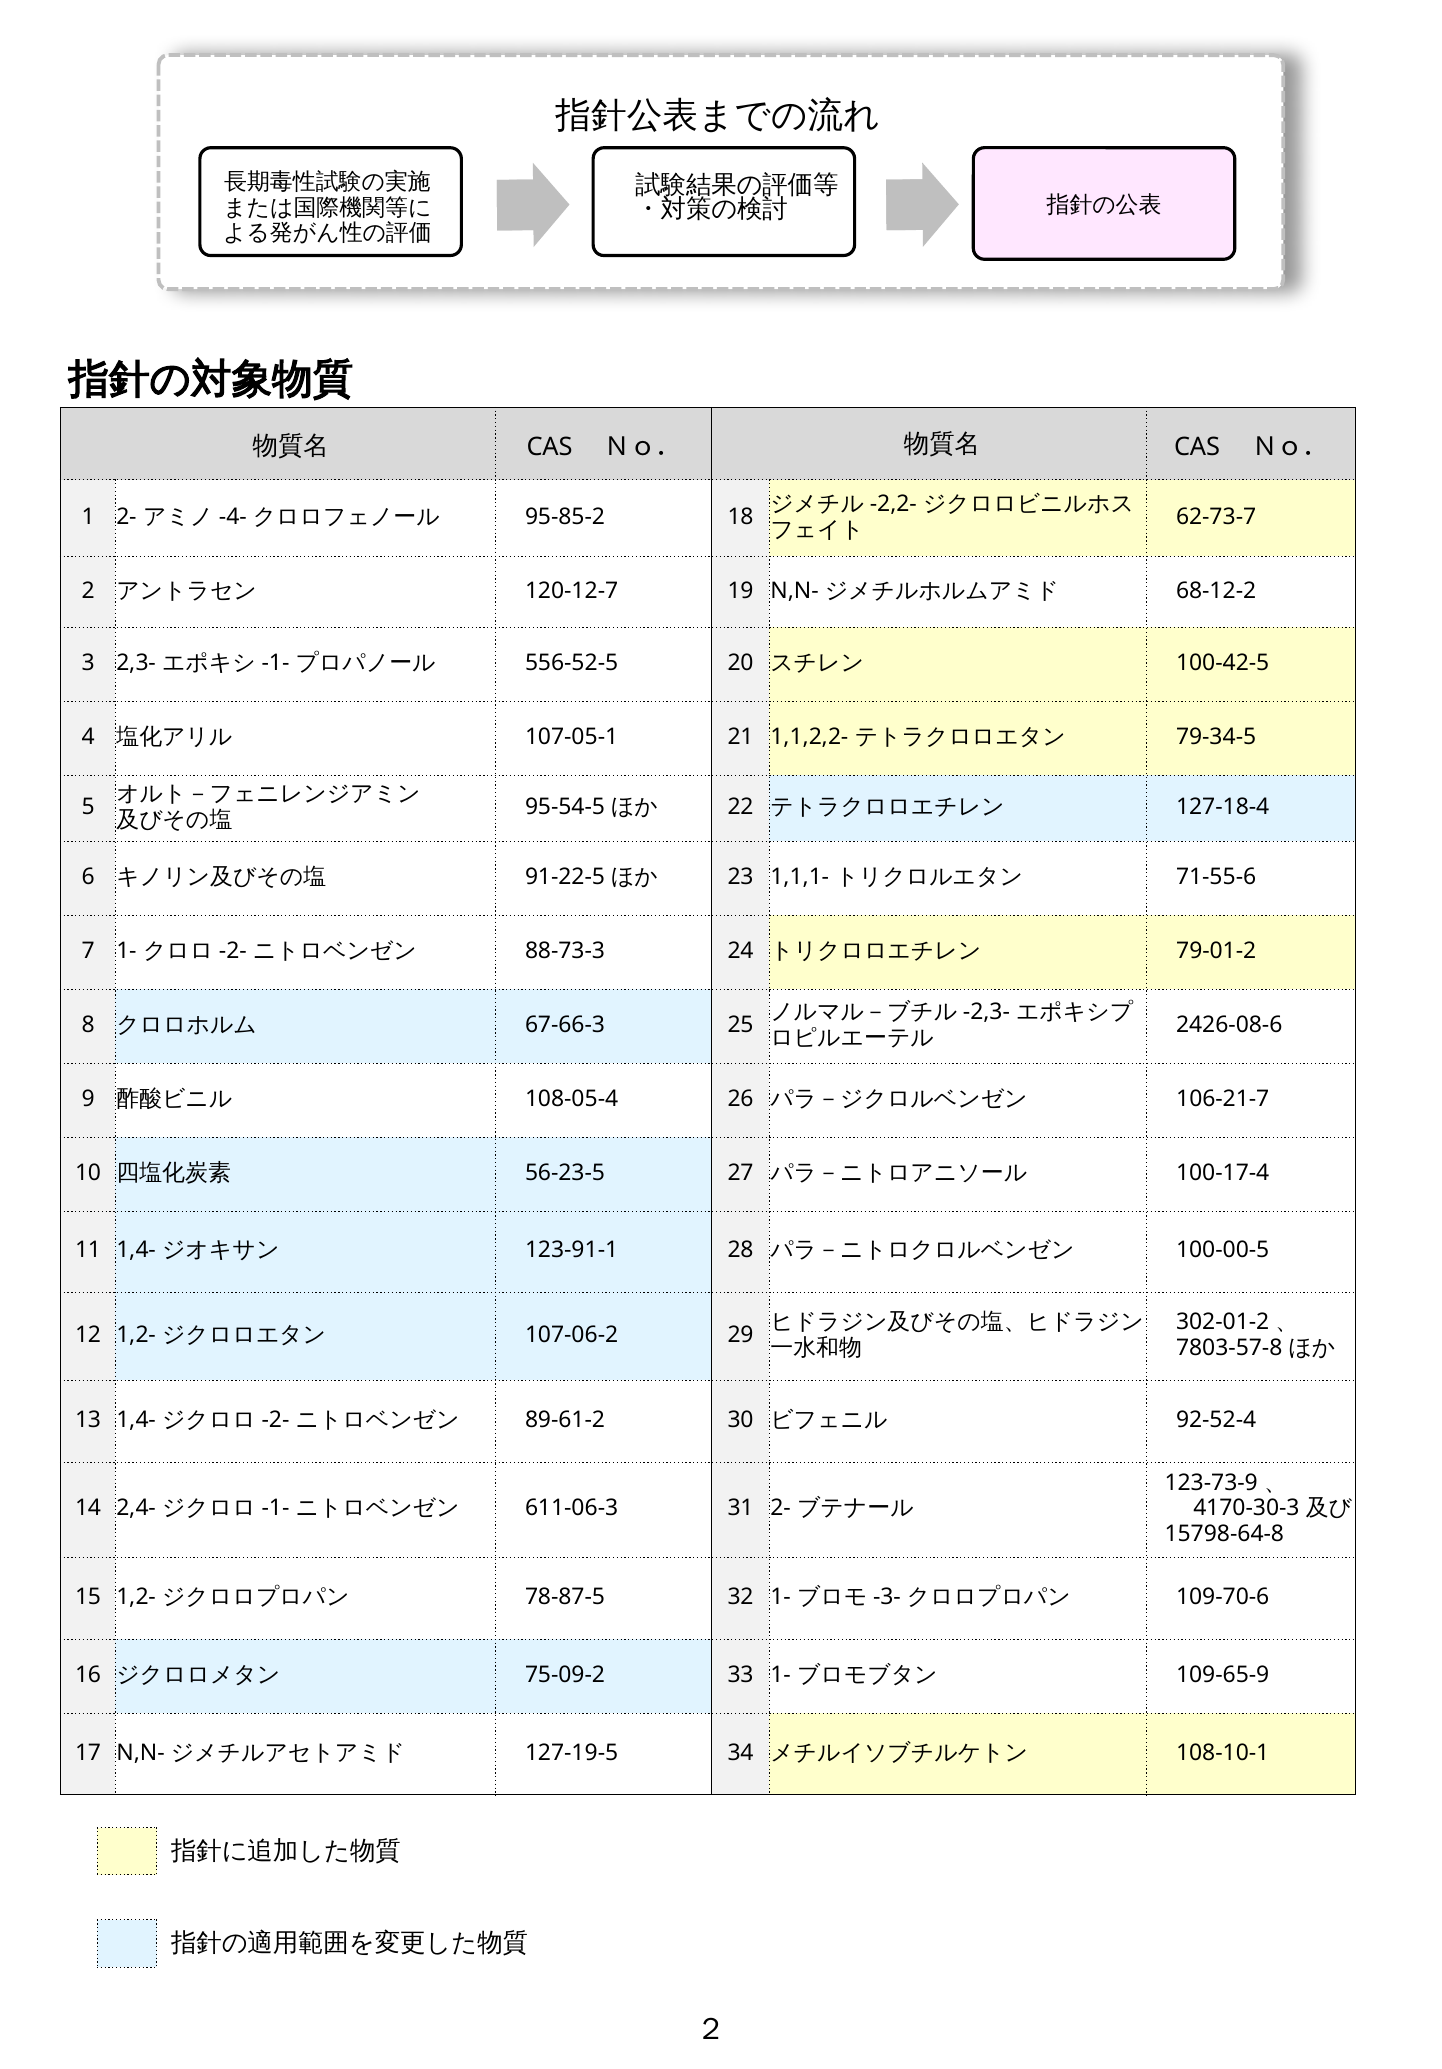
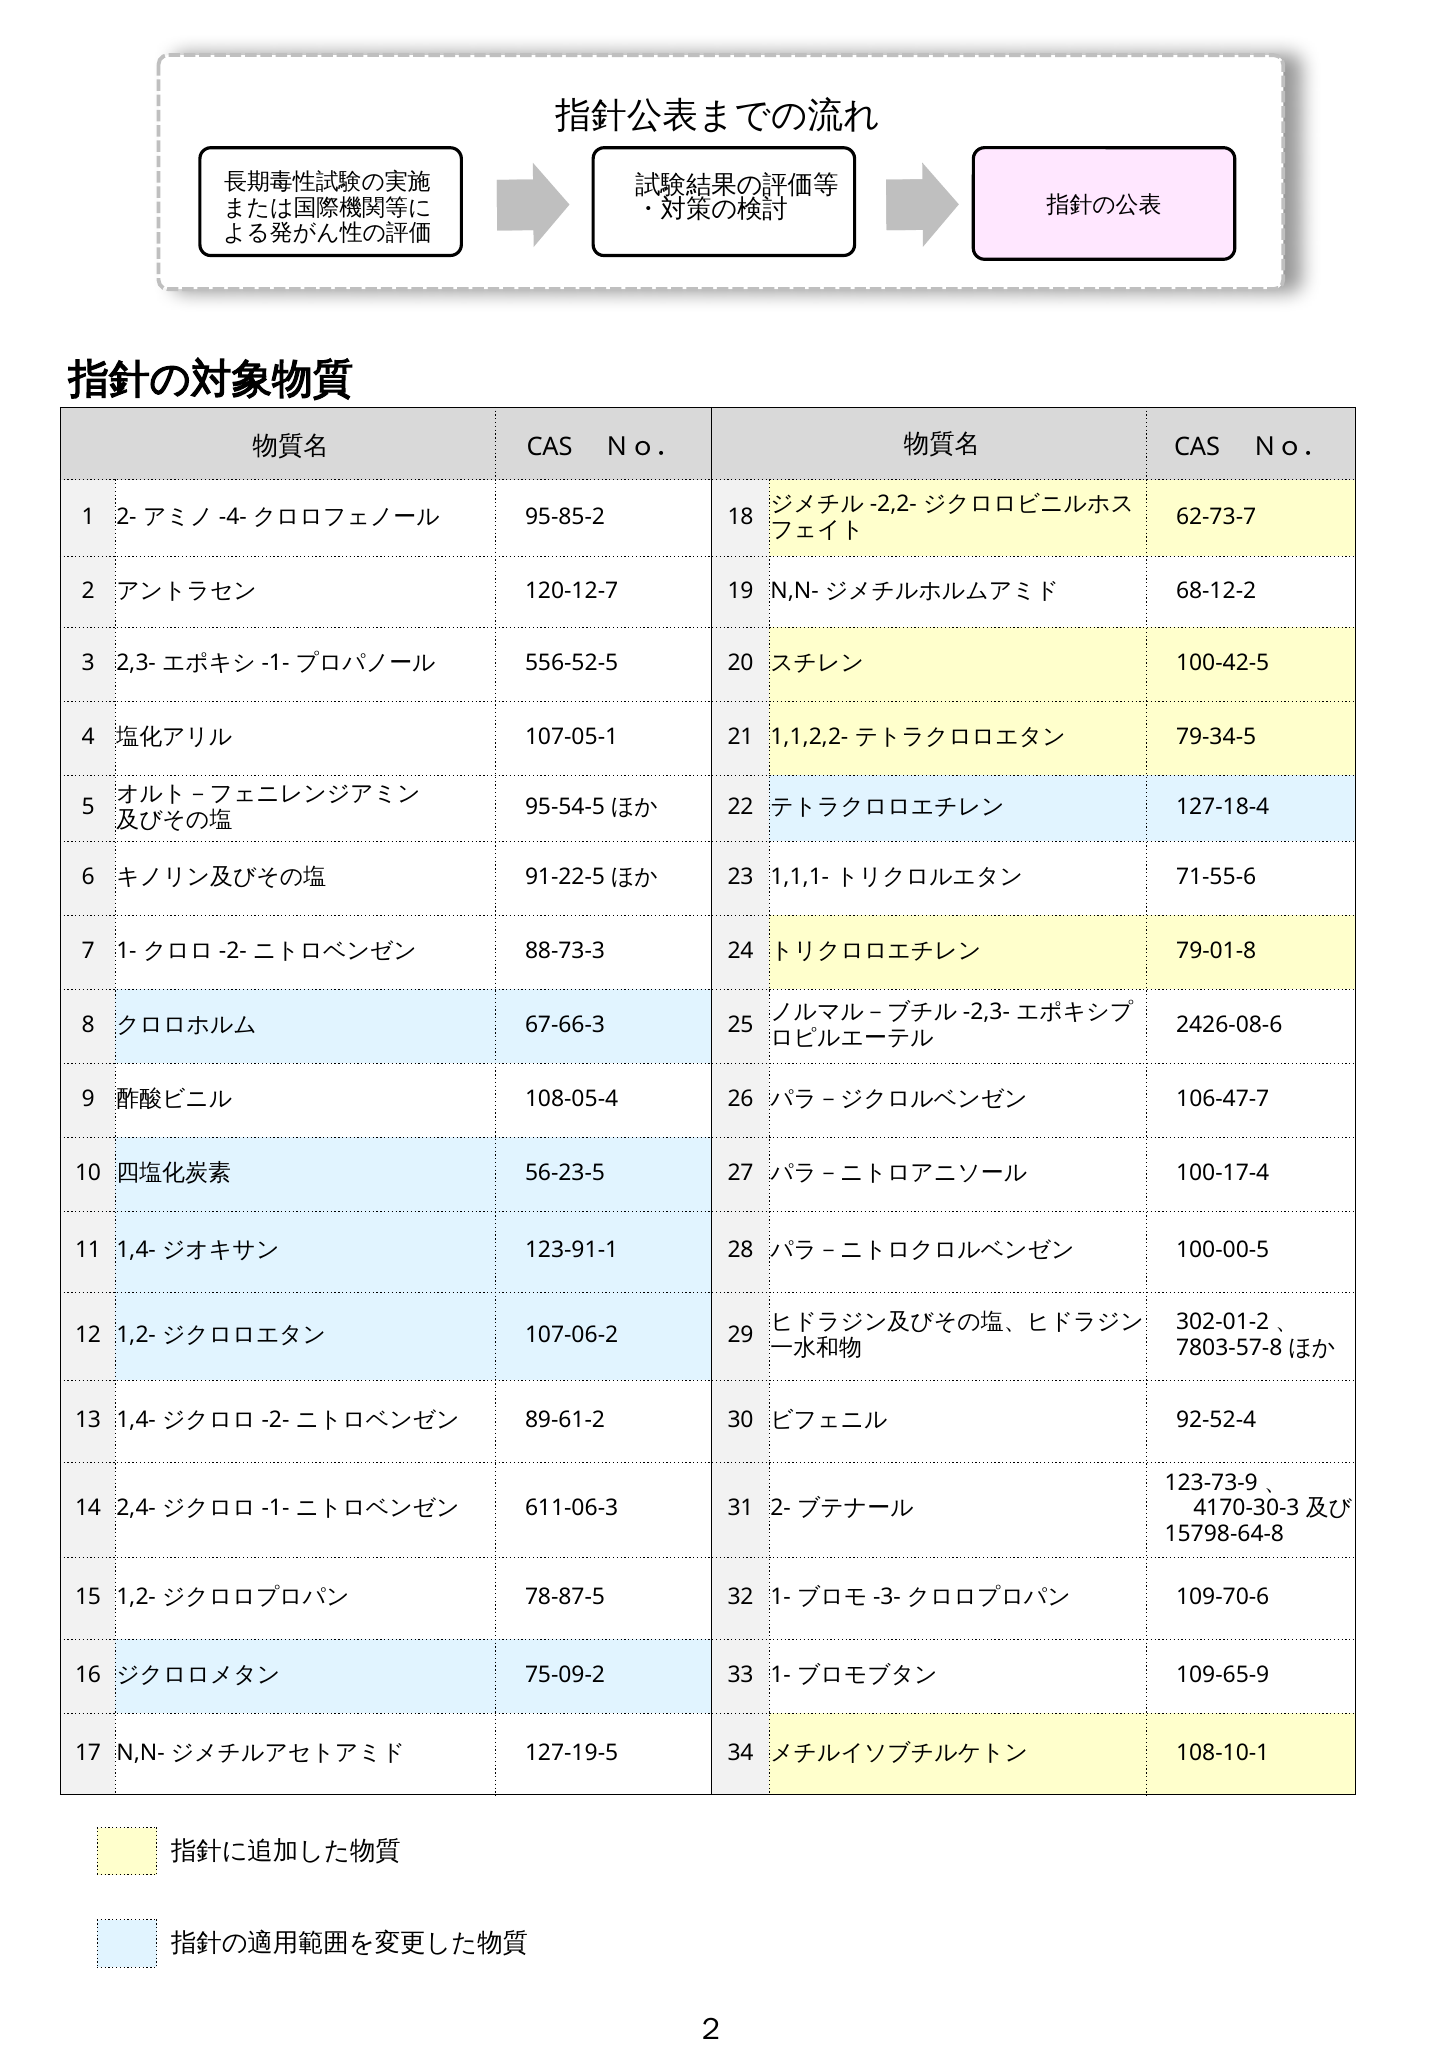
79-01-2: 79-01-2 -> 79-01-8
106-21-7: 106-21-7 -> 106-47-7
